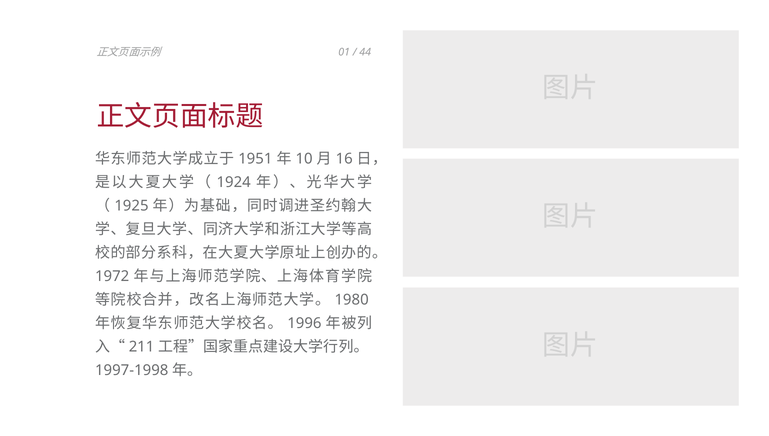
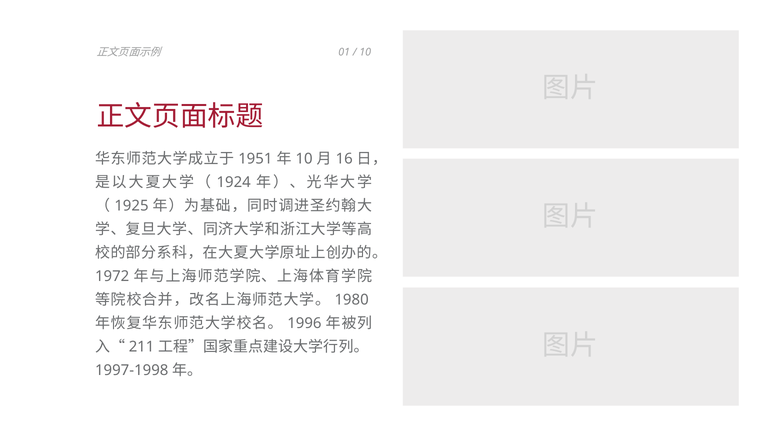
44 at (365, 52): 44 -> 10
